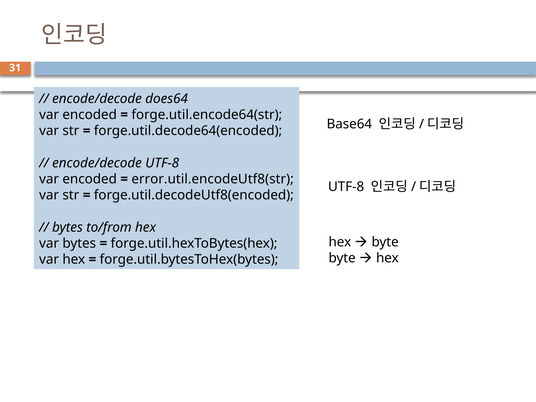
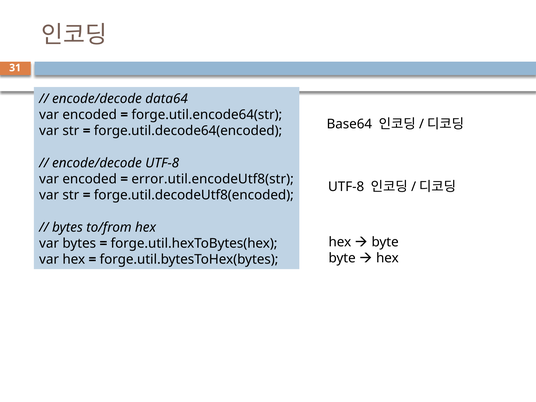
does64: does64 -> data64
